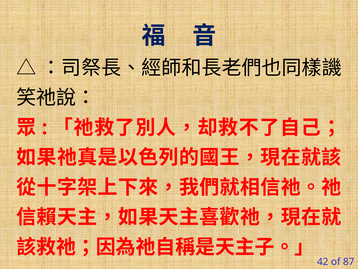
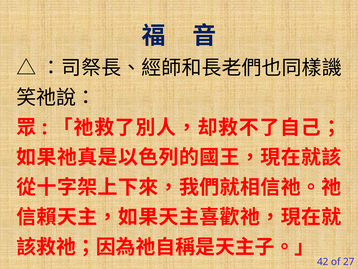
87: 87 -> 27
